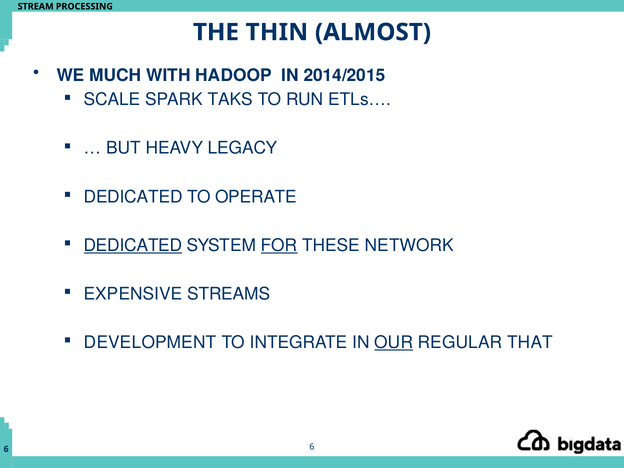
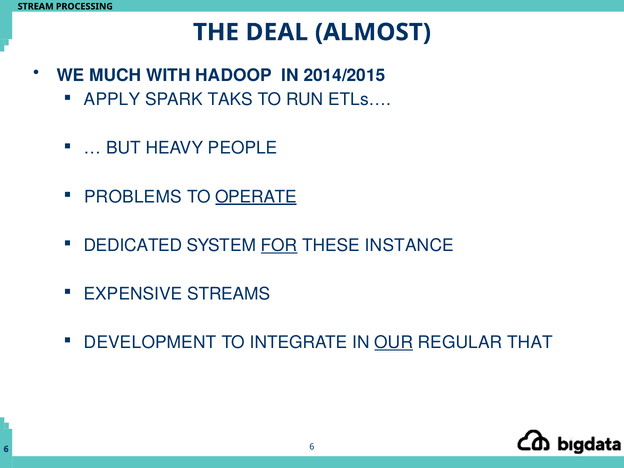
THIN: THIN -> DEAL
SCALE: SCALE -> APPLY
LEGACY: LEGACY -> PEOPLE
DEDICATED at (133, 197): DEDICATED -> PROBLEMS
OPERATE underline: none -> present
DEDICATED at (133, 245) underline: present -> none
NETWORK: NETWORK -> INSTANCE
